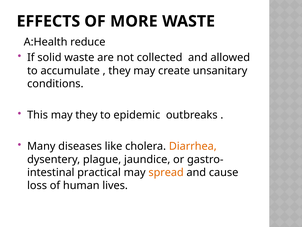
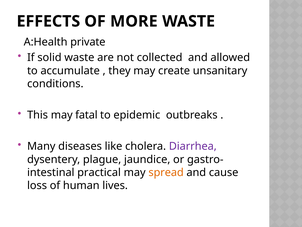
reduce: reduce -> private
may they: they -> fatal
Diarrhea colour: orange -> purple
